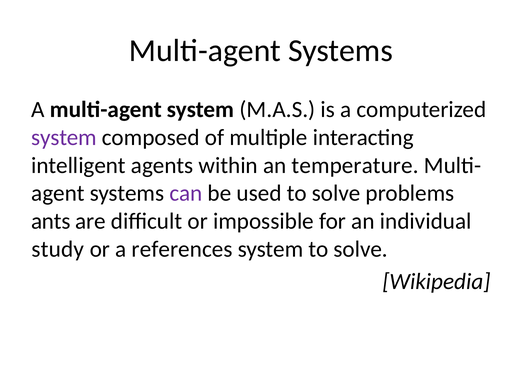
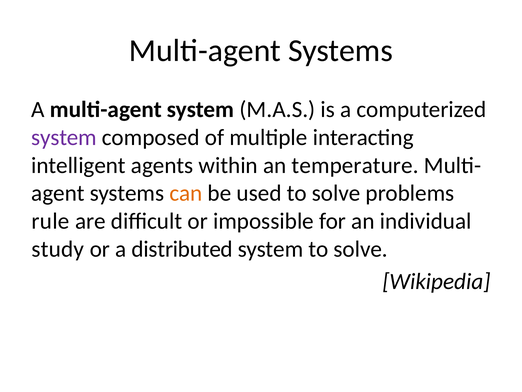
can colour: purple -> orange
ants: ants -> rule
references: references -> distributed
